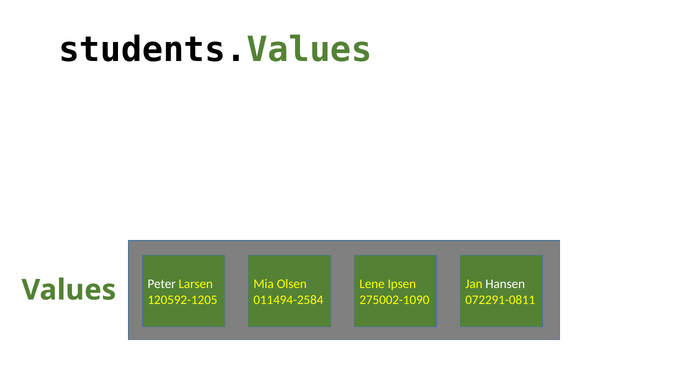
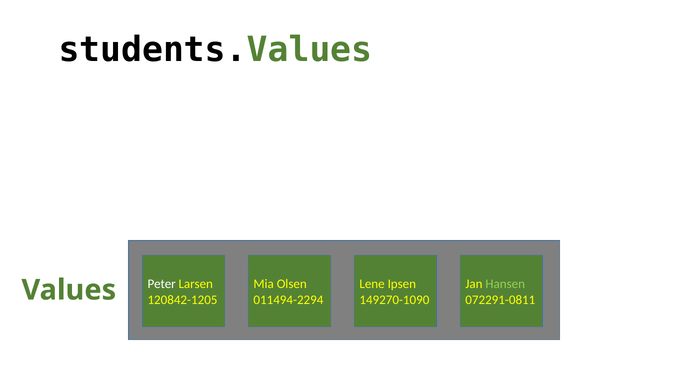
Hansen colour: white -> light green
120592-1205: 120592-1205 -> 120842-1205
011494-2584: 011494-2584 -> 011494-2294
275002-1090: 275002-1090 -> 149270-1090
